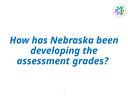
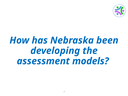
grades: grades -> models
